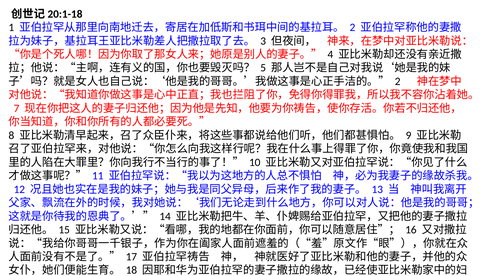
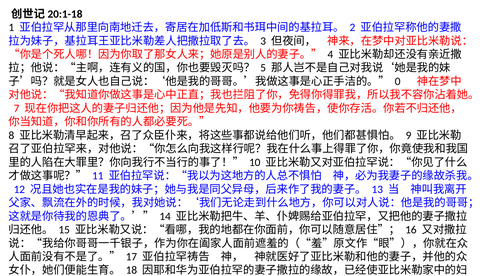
2 at (398, 81): 2 -> 0
